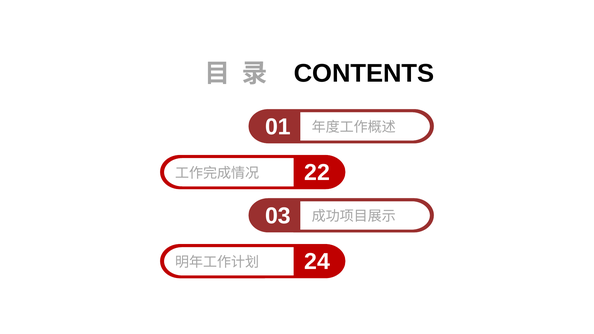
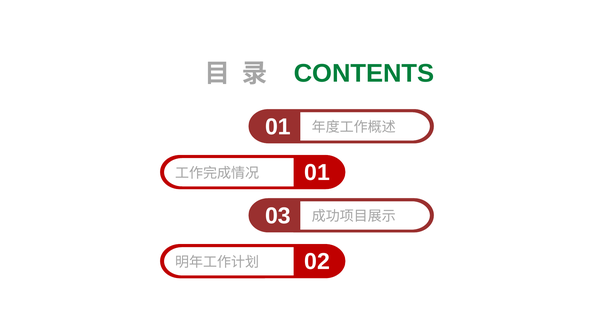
CONTENTS colour: black -> green
22 at (317, 173): 22 -> 01
24: 24 -> 02
